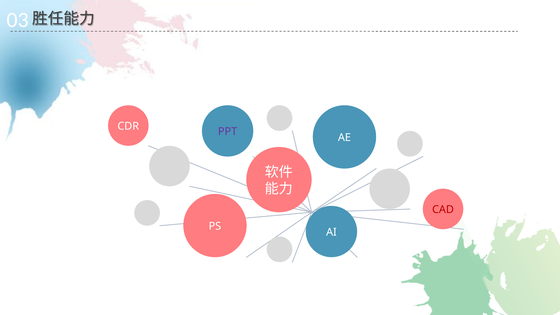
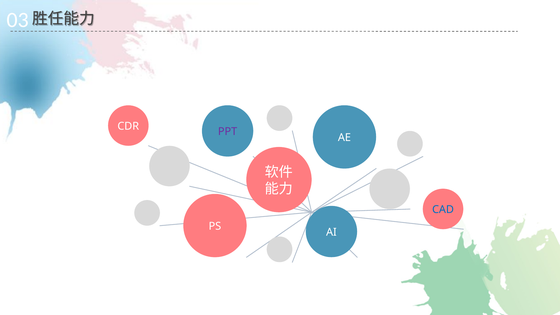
CAD colour: red -> blue
